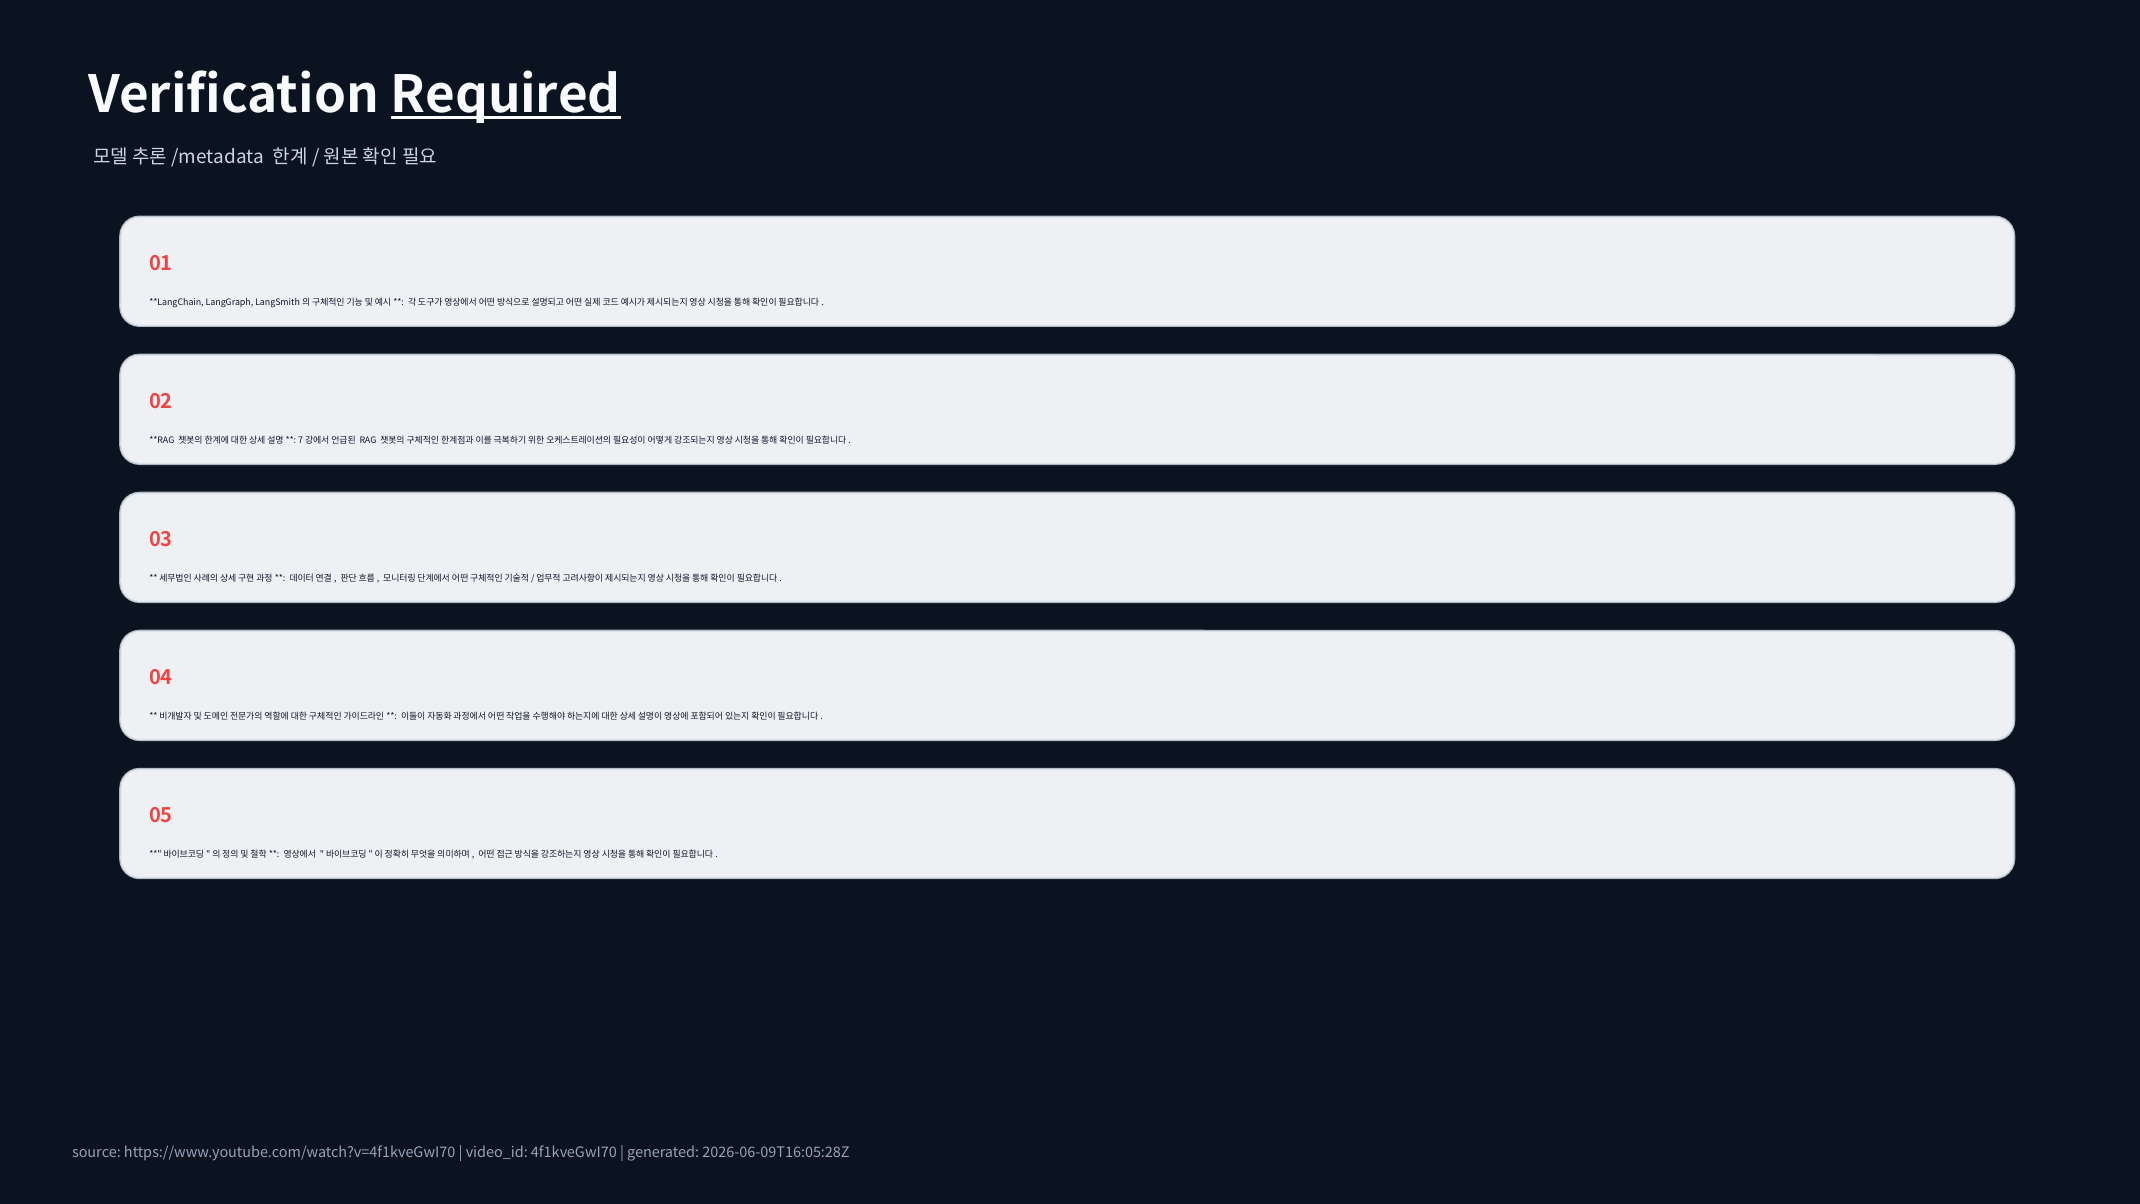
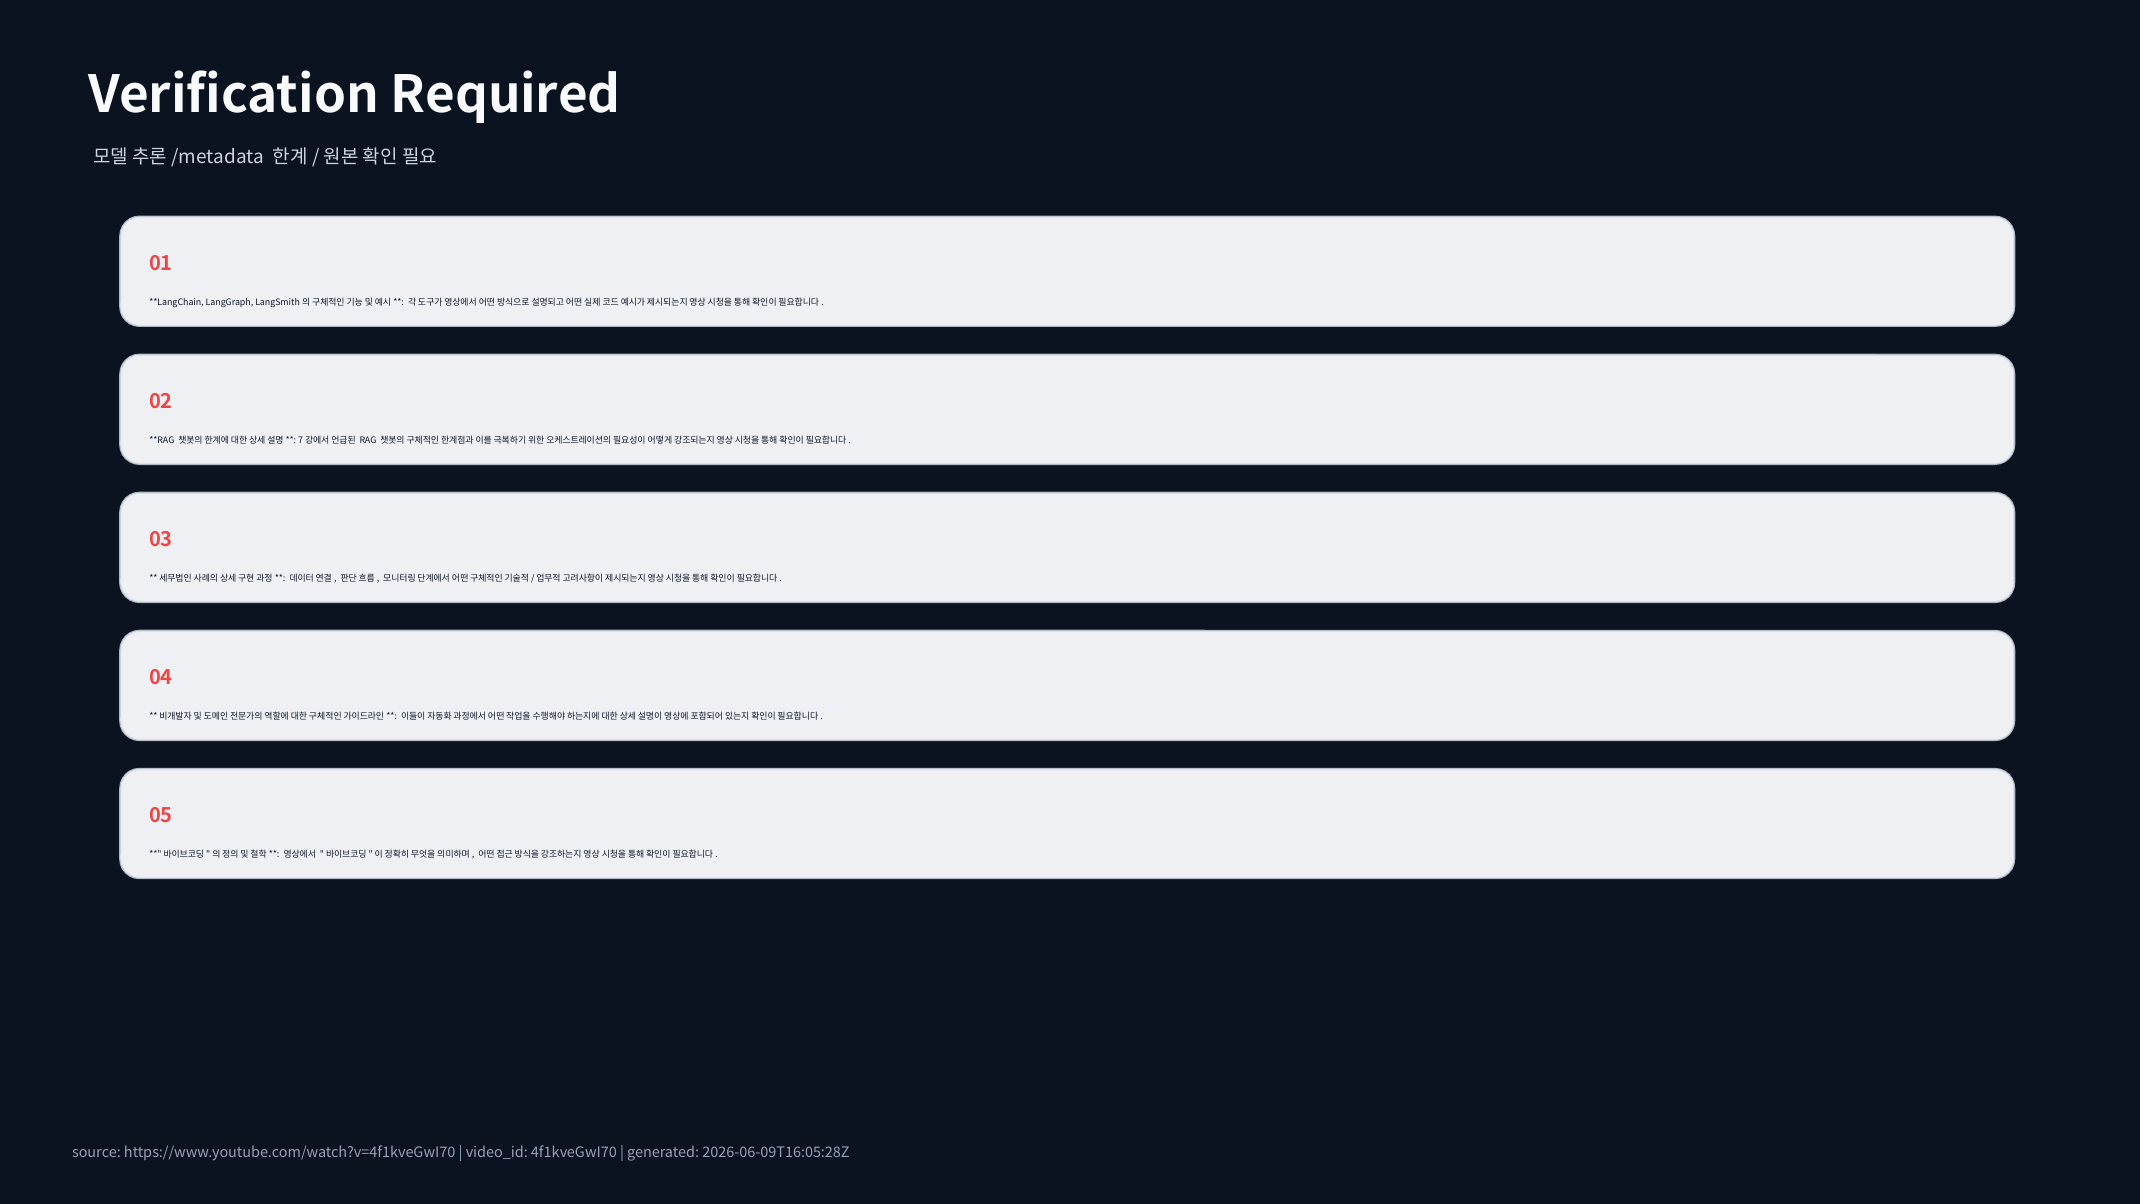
Required underline: present -> none
